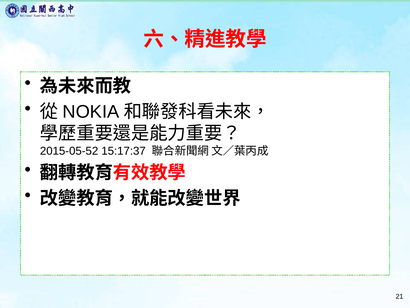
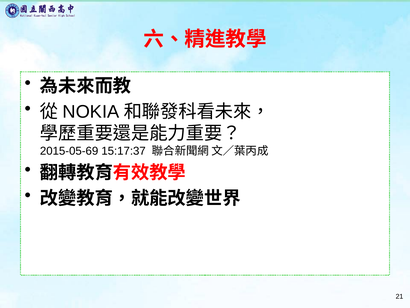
2015-05-52: 2015-05-52 -> 2015-05-69
